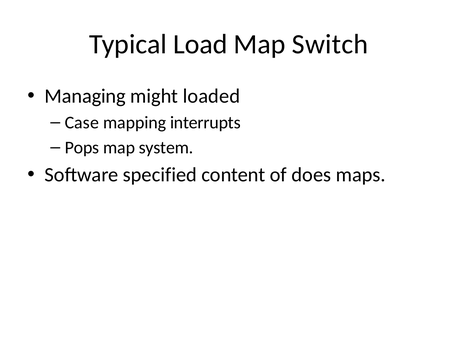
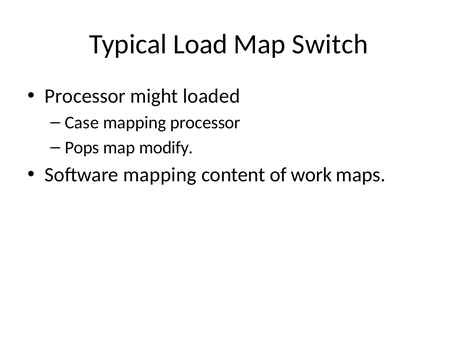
Managing at (85, 96): Managing -> Processor
mapping interrupts: interrupts -> processor
system: system -> modify
Software specified: specified -> mapping
does: does -> work
